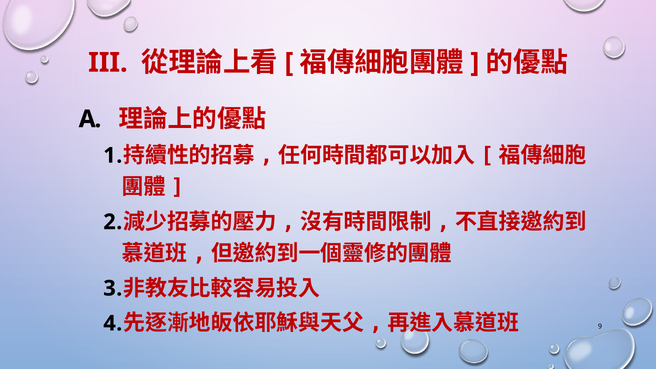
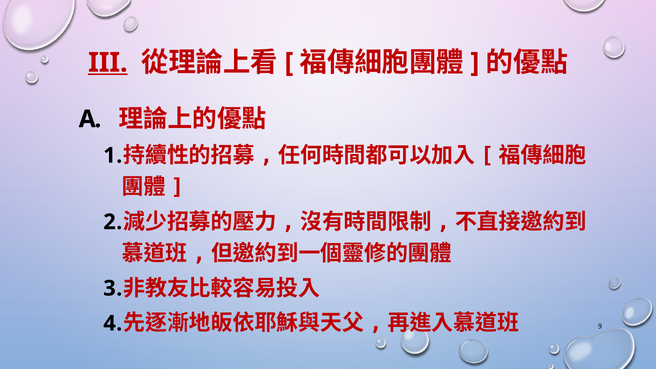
III underline: none -> present
